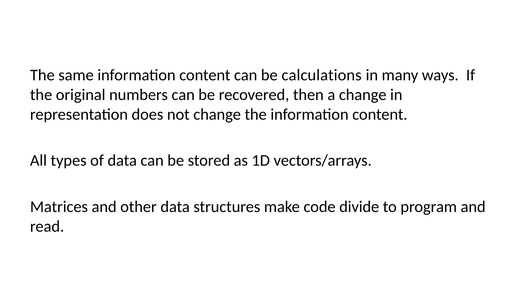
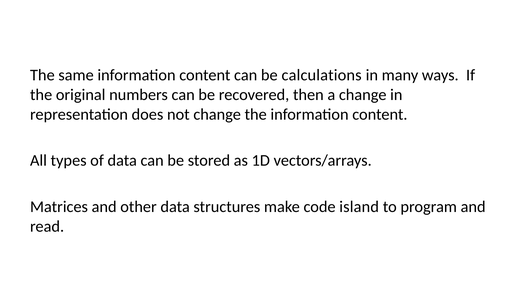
divide: divide -> island
